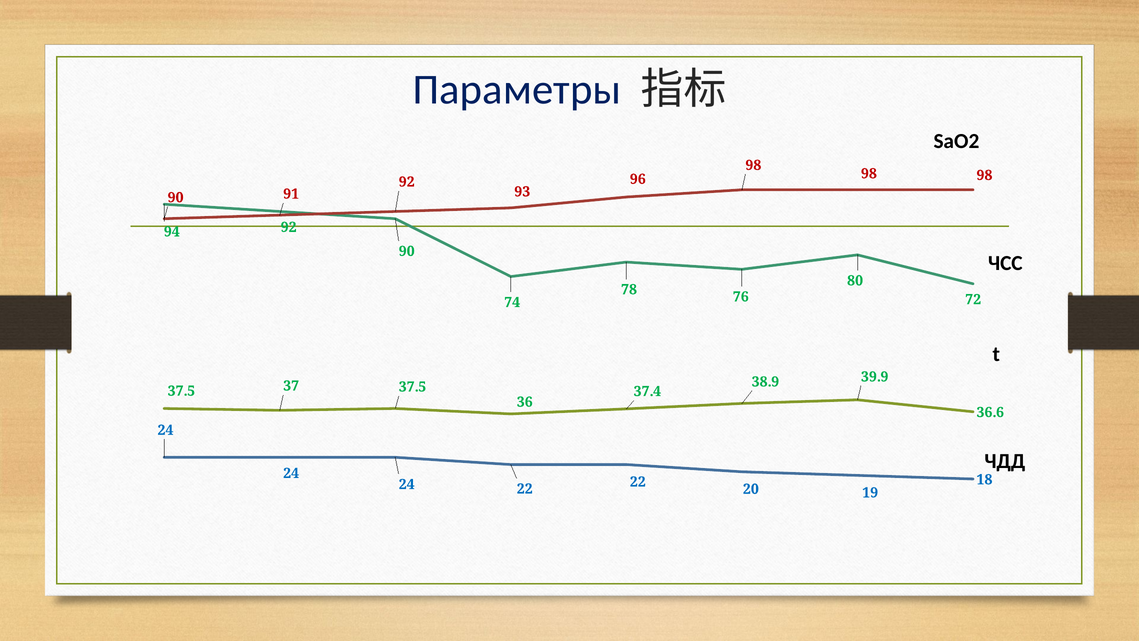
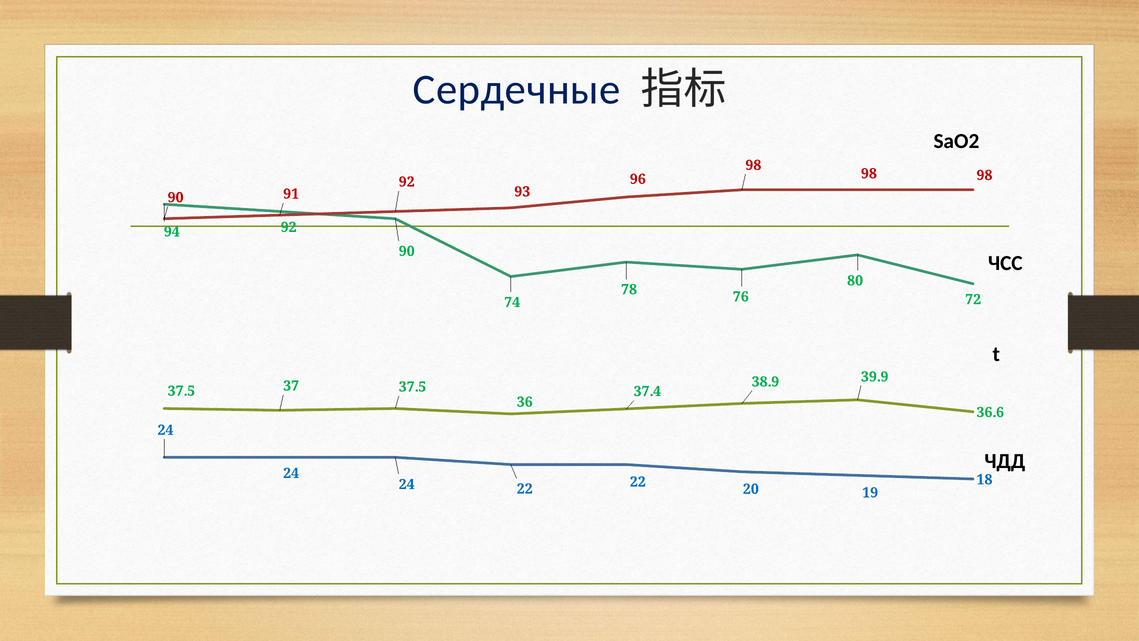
Параметры: Параметры -> Сердечные
